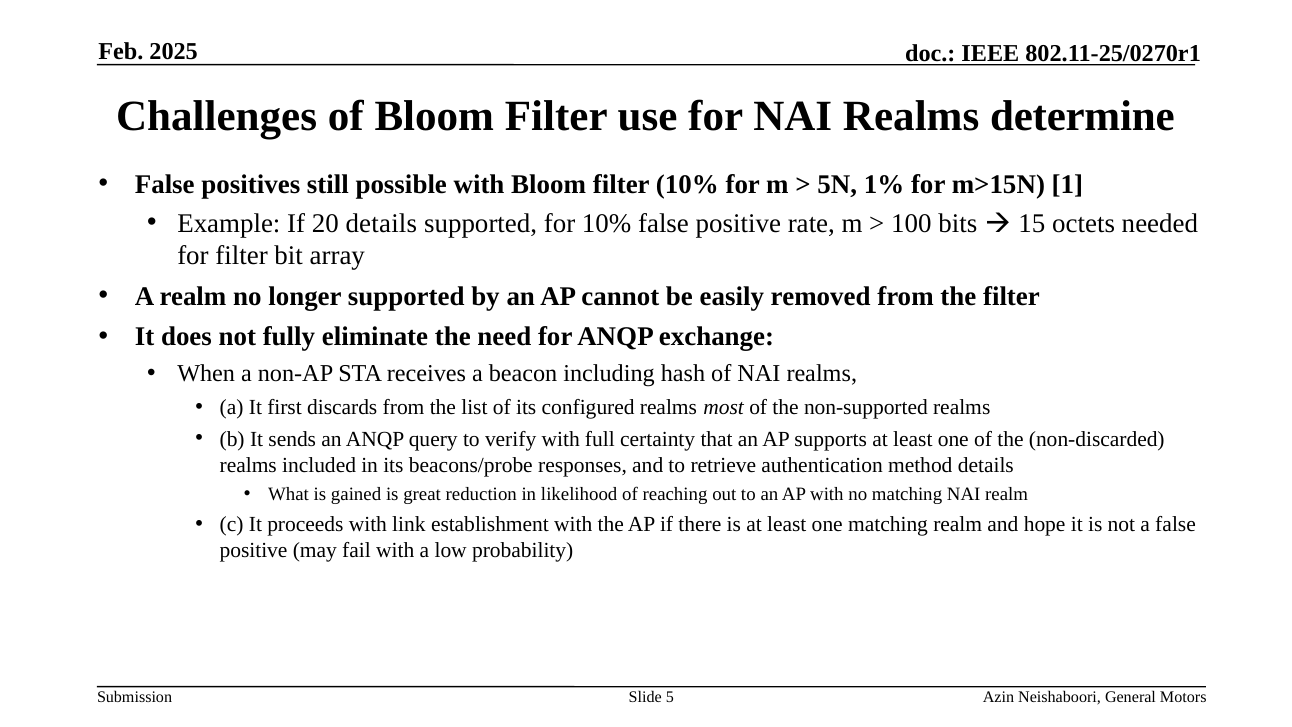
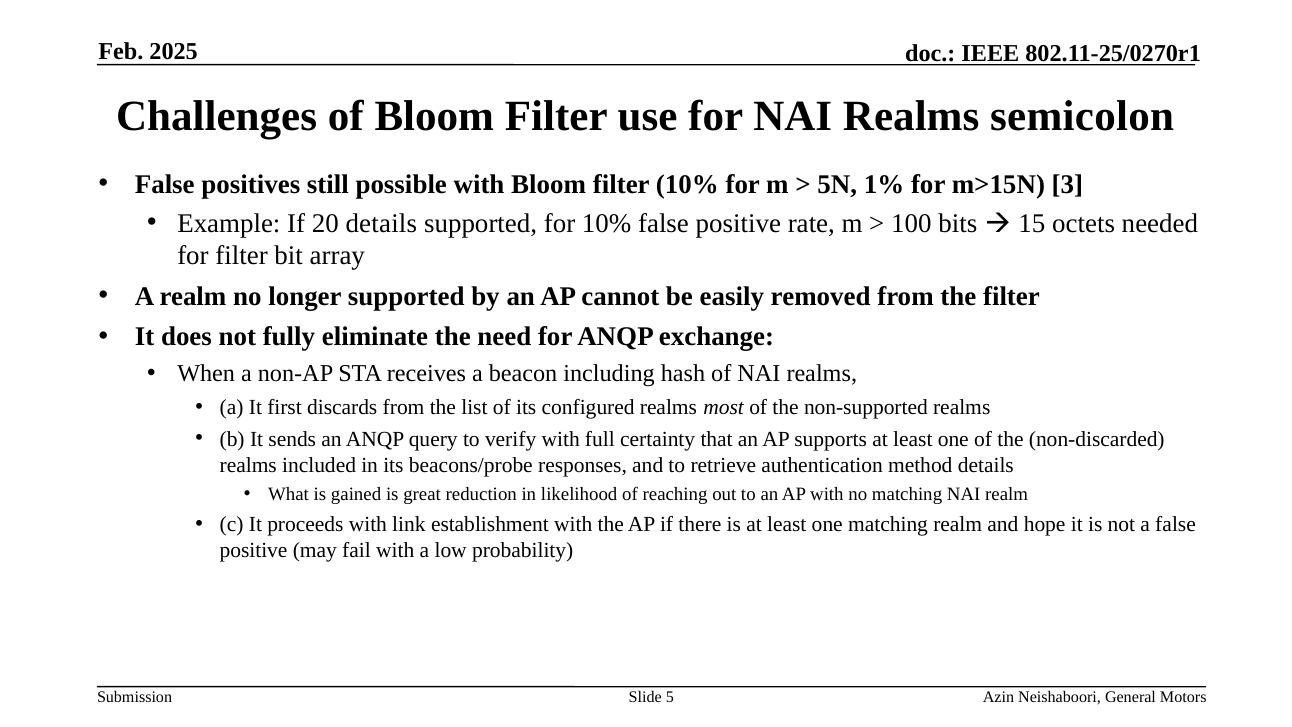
determine: determine -> semicolon
1: 1 -> 3
